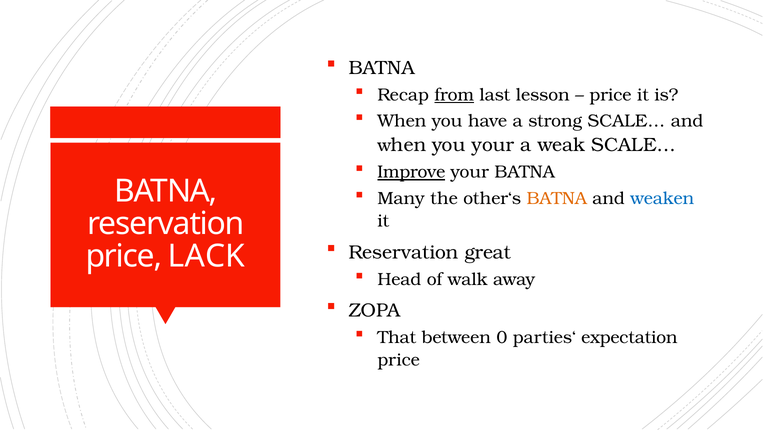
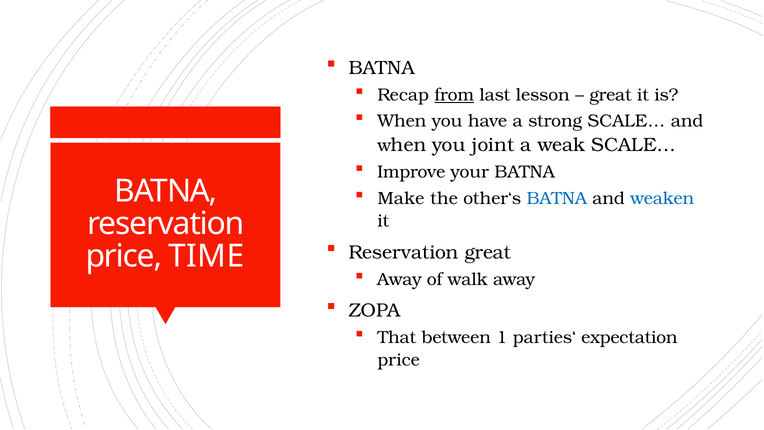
price at (610, 95): price -> great
you your: your -> joint
Improve underline: present -> none
Many: Many -> Make
BATNA at (557, 198) colour: orange -> blue
LACK: LACK -> TIME
Head at (399, 279): Head -> Away
0: 0 -> 1
